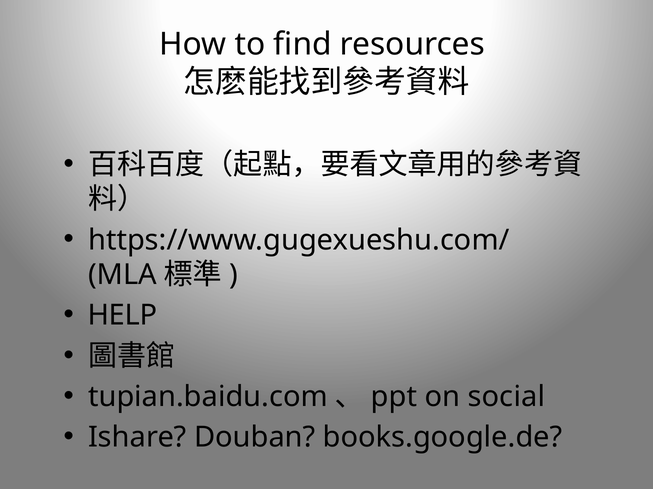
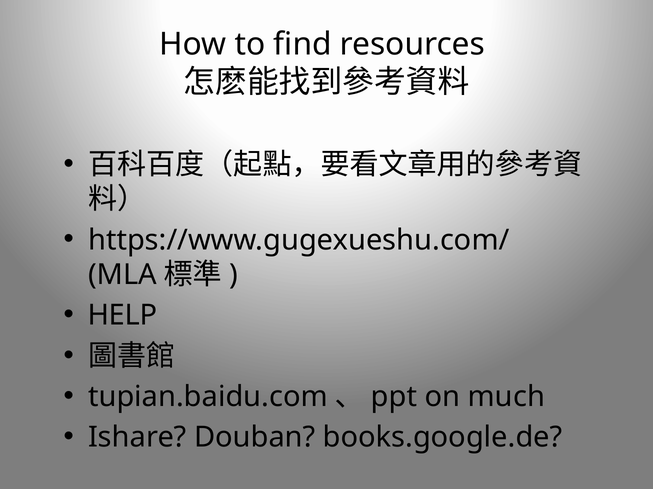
social: social -> much
